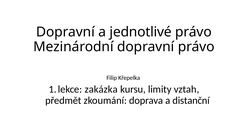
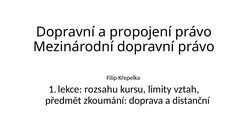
jednotlivé: jednotlivé -> propojení
zakázka: zakázka -> rozsahu
